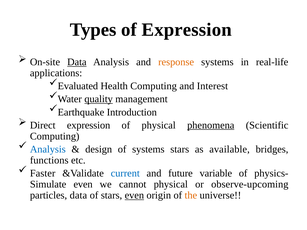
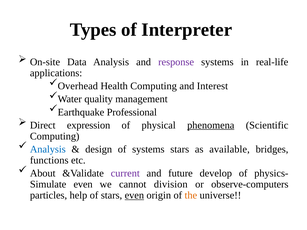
of Expression: Expression -> Interpreter
Data at (77, 62) underline: present -> none
response colour: orange -> purple
Evaluated: Evaluated -> Overhead
quality underline: present -> none
Introduction: Introduction -> Professional
Faster: Faster -> About
current colour: blue -> purple
variable: variable -> develop
cannot physical: physical -> division
observe-upcoming: observe-upcoming -> observe-computers
particles data: data -> help
